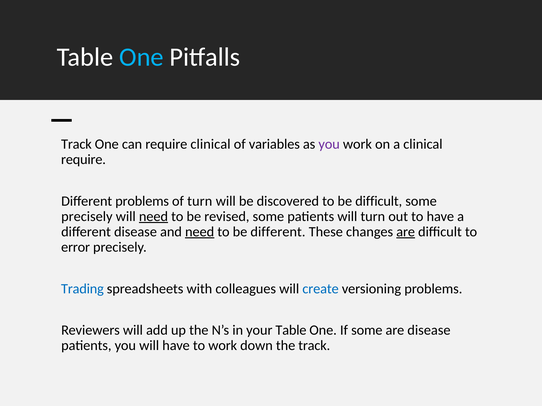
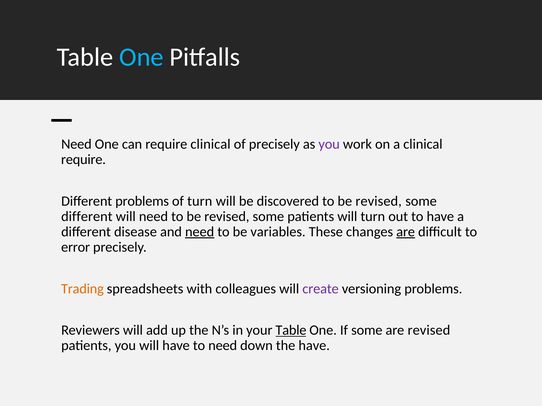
Track at (76, 144): Track -> Need
of variables: variables -> precisely
discovered to be difficult: difficult -> revised
precisely at (87, 217): precisely -> different
need at (153, 217) underline: present -> none
be different: different -> variables
Trading colour: blue -> orange
create colour: blue -> purple
Table at (291, 331) underline: none -> present
are disease: disease -> revised
to work: work -> need
the track: track -> have
